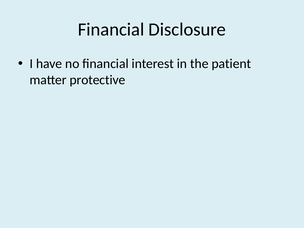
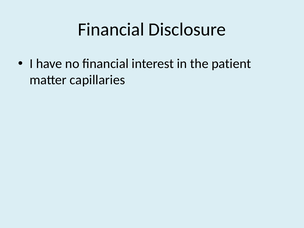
protective: protective -> capillaries
